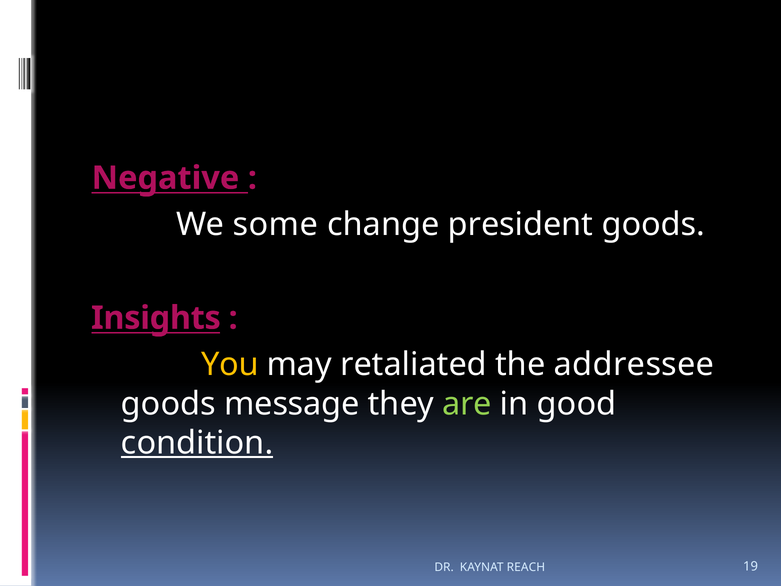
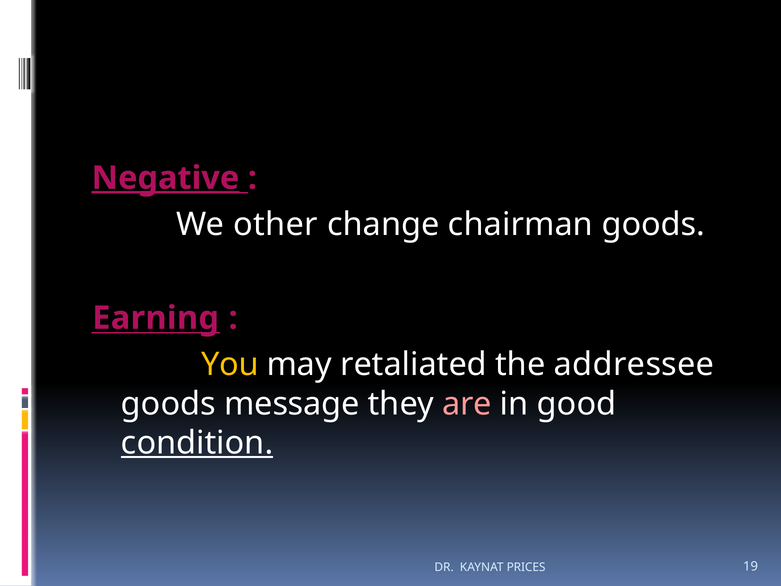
Negative underline: none -> present
some: some -> other
president: president -> chairman
Insights: Insights -> Earning
are colour: light green -> pink
REACH: REACH -> PRICES
